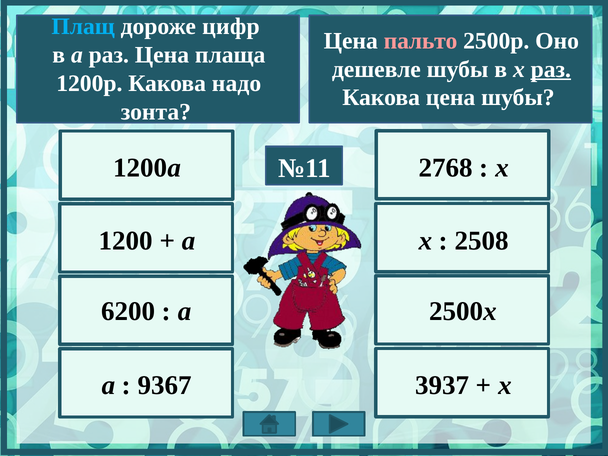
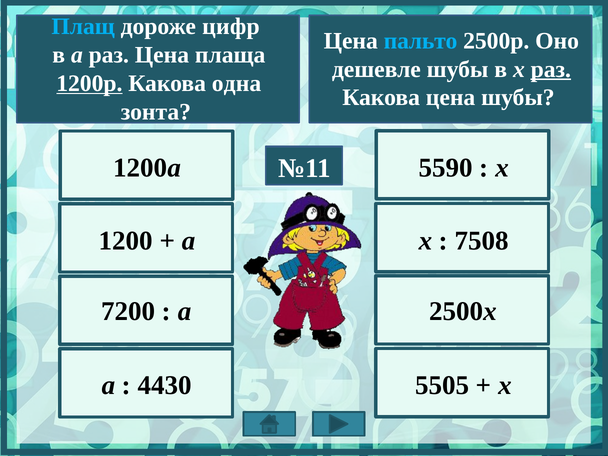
пальто colour: pink -> light blue
1200р underline: none -> present
надо: надо -> одна
2768: 2768 -> 5590
2508: 2508 -> 7508
6200: 6200 -> 7200
9367: 9367 -> 4430
3937: 3937 -> 5505
